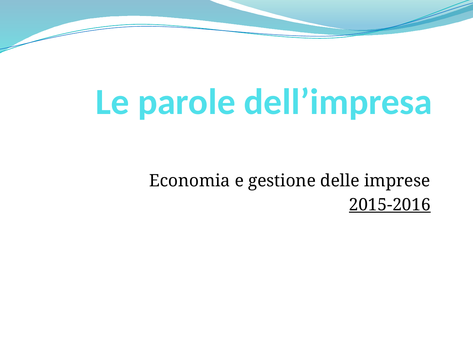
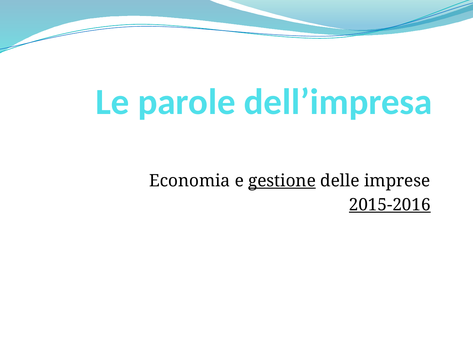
gestione underline: none -> present
